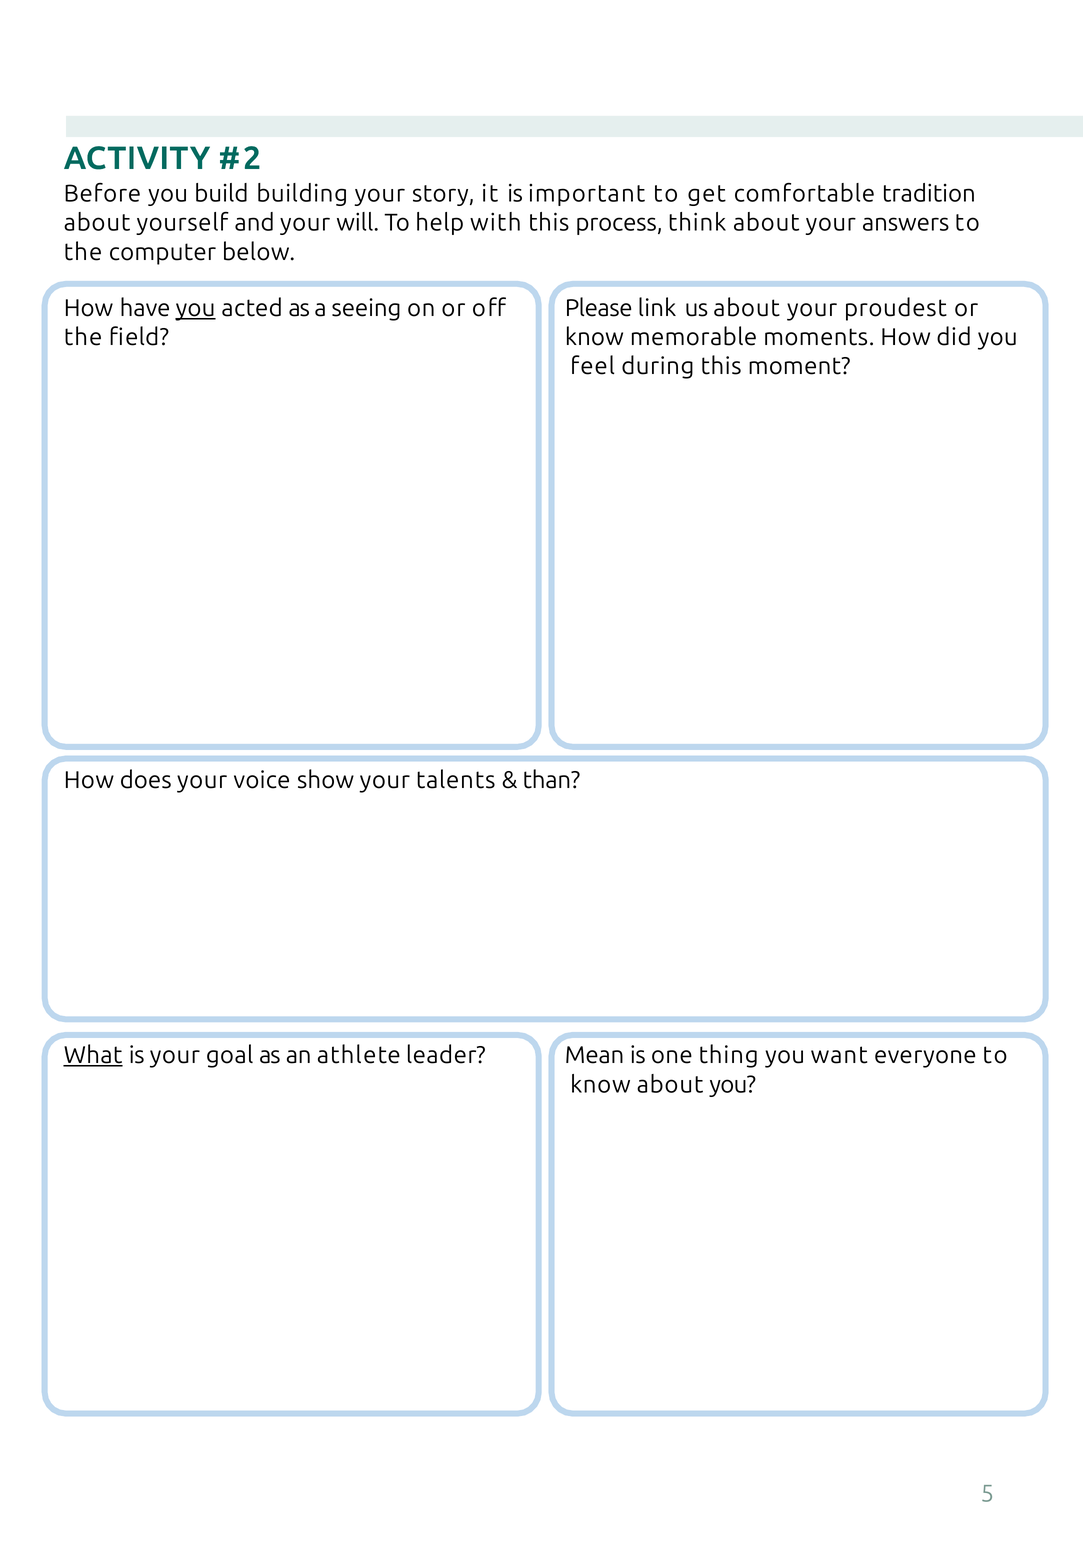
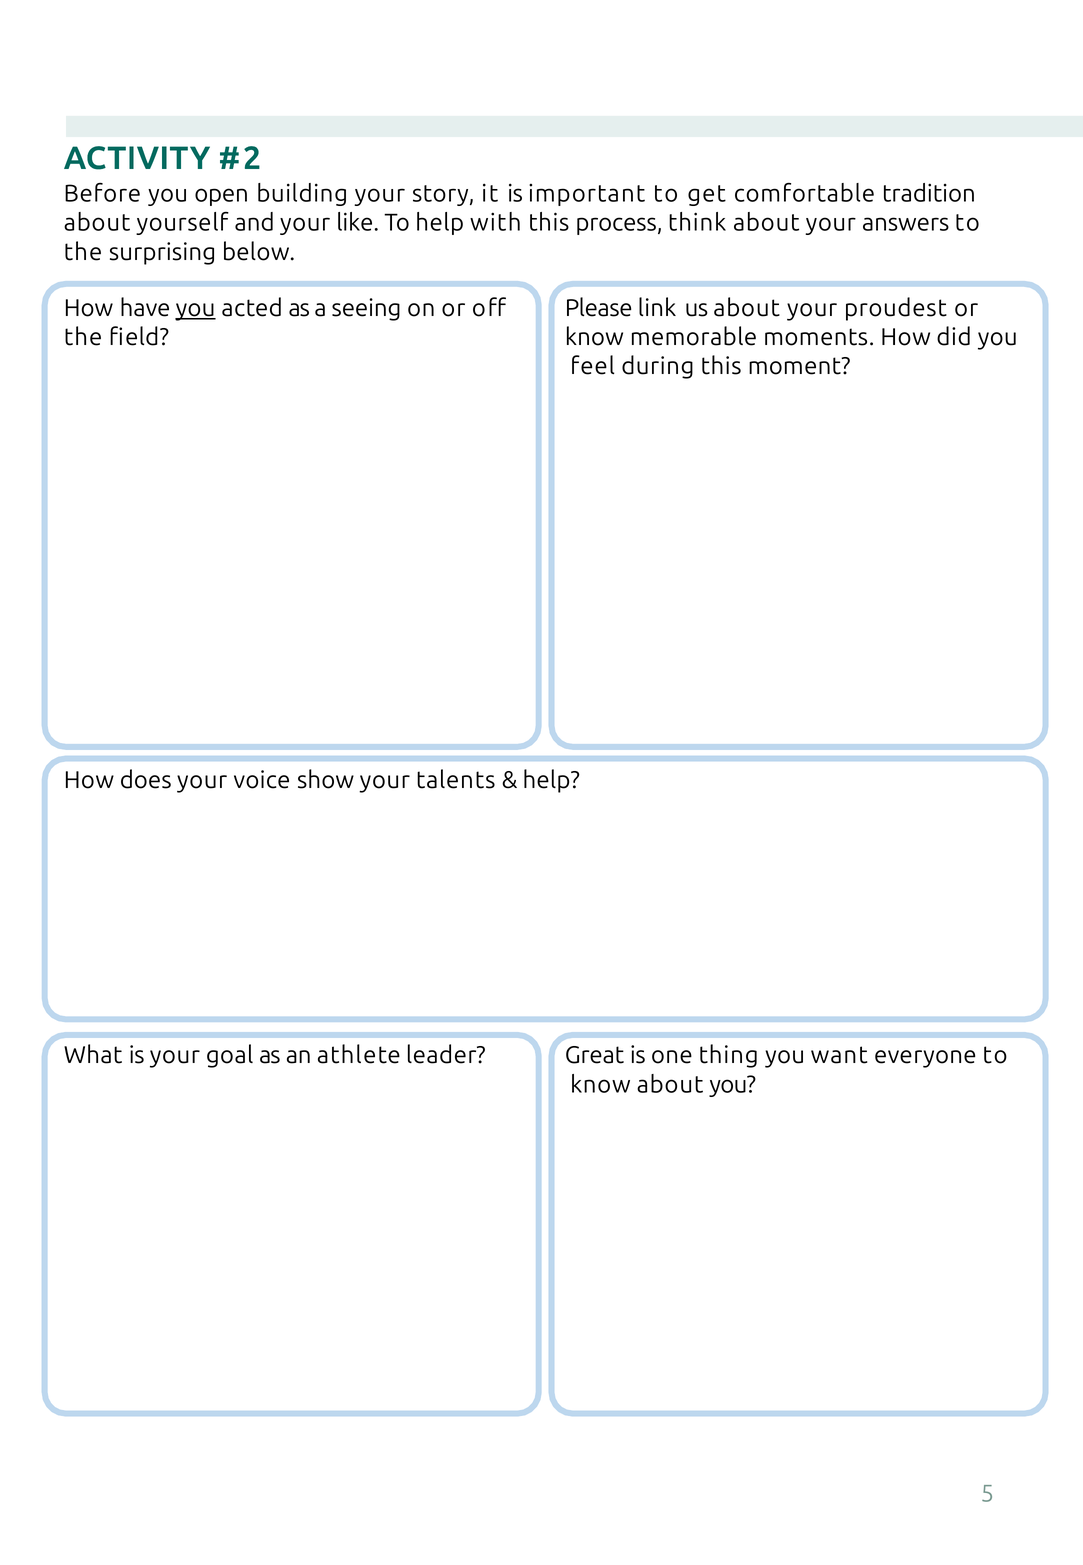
build: build -> open
will: will -> like
computer: computer -> surprising
than at (551, 780): than -> help
What underline: present -> none
Mean: Mean -> Great
